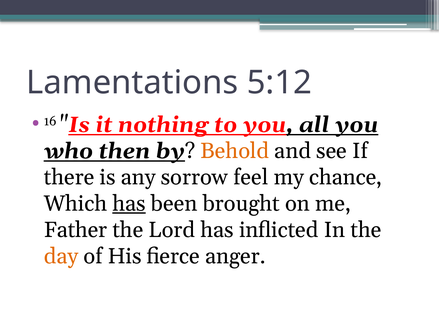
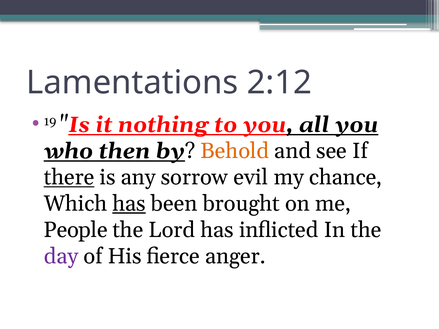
5:12: 5:12 -> 2:12
16: 16 -> 19
there underline: none -> present
feel: feel -> evil
Father: Father -> People
day colour: orange -> purple
